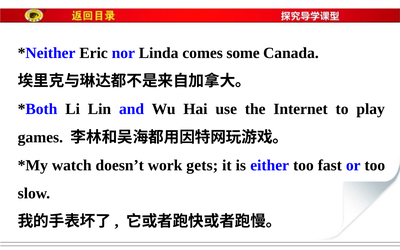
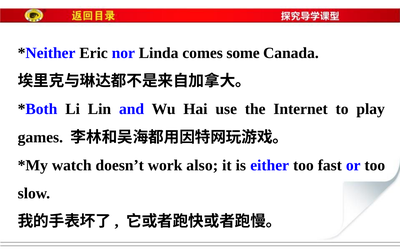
gets: gets -> also
